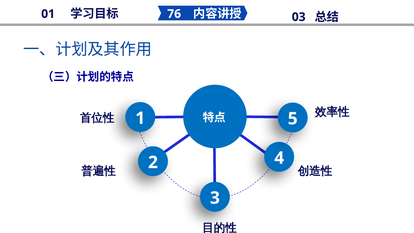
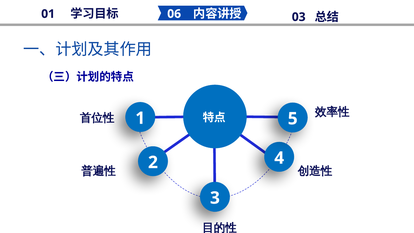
76: 76 -> 06
